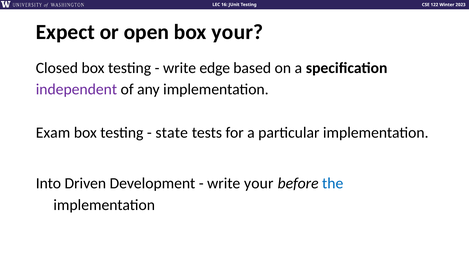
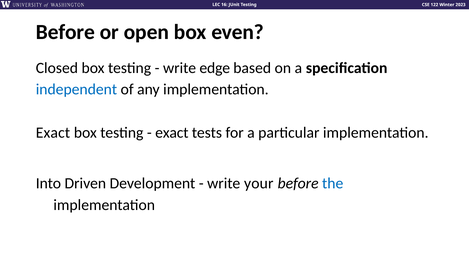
Expect at (65, 32): Expect -> Before
box your: your -> even
independent colour: purple -> blue
Exam at (53, 133): Exam -> Exact
state at (172, 133): state -> exact
